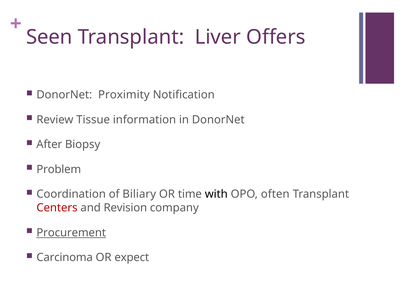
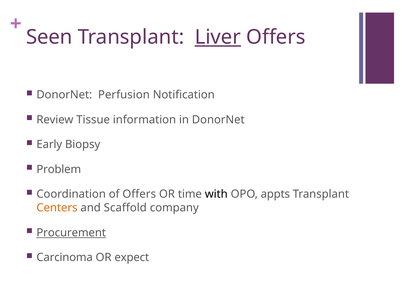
Liver underline: none -> present
Proximity: Proximity -> Perfusion
After: After -> Early
of Biliary: Biliary -> Offers
often: often -> appts
Centers colour: red -> orange
Revision: Revision -> Scaffold
